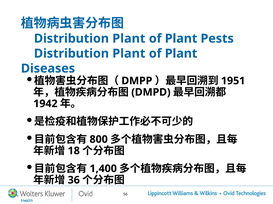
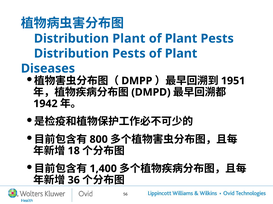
Plant at (129, 54): Plant -> Pests
